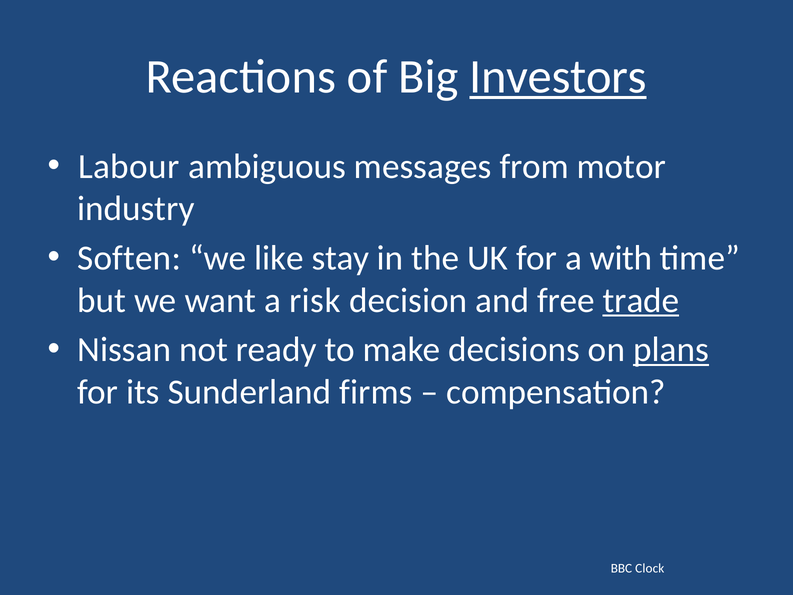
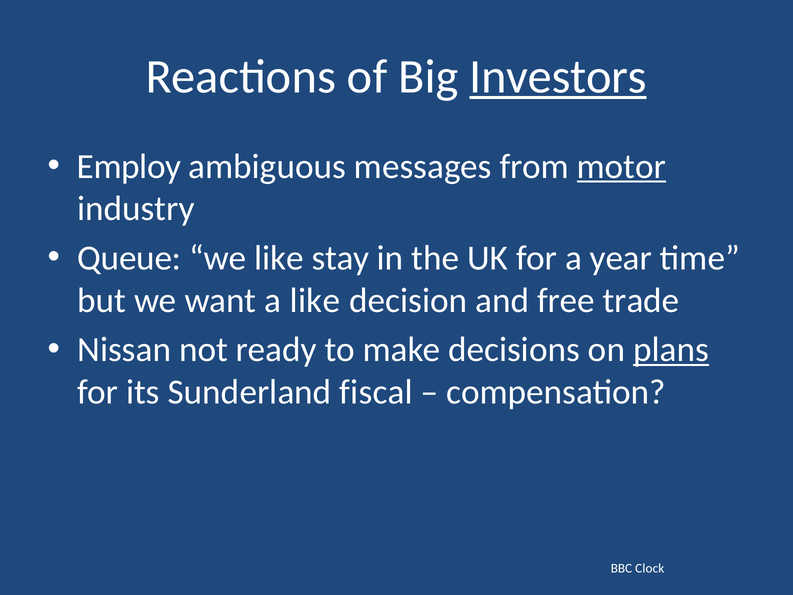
Labour: Labour -> Employ
motor underline: none -> present
Soften: Soften -> Queue
with: with -> year
a risk: risk -> like
trade underline: present -> none
firms: firms -> fiscal
